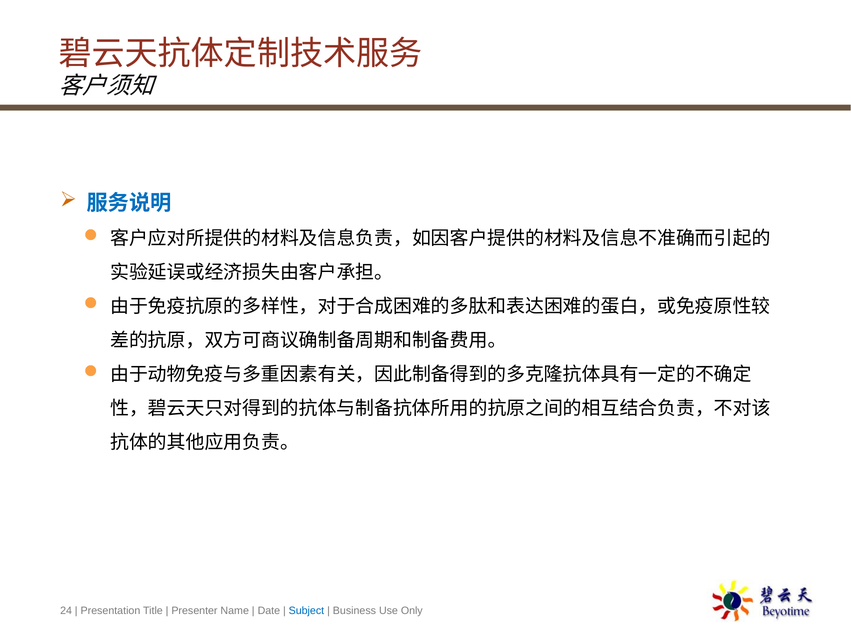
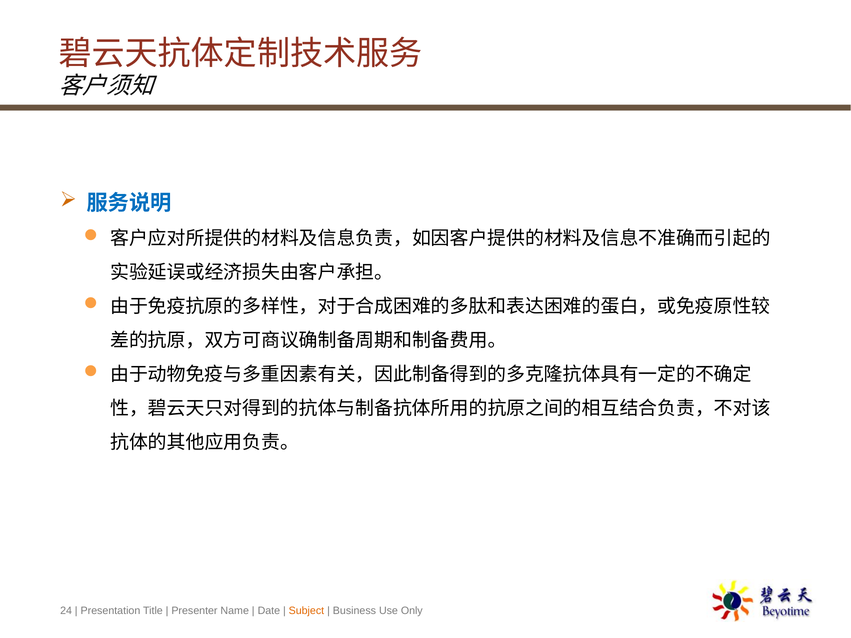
Subject colour: blue -> orange
